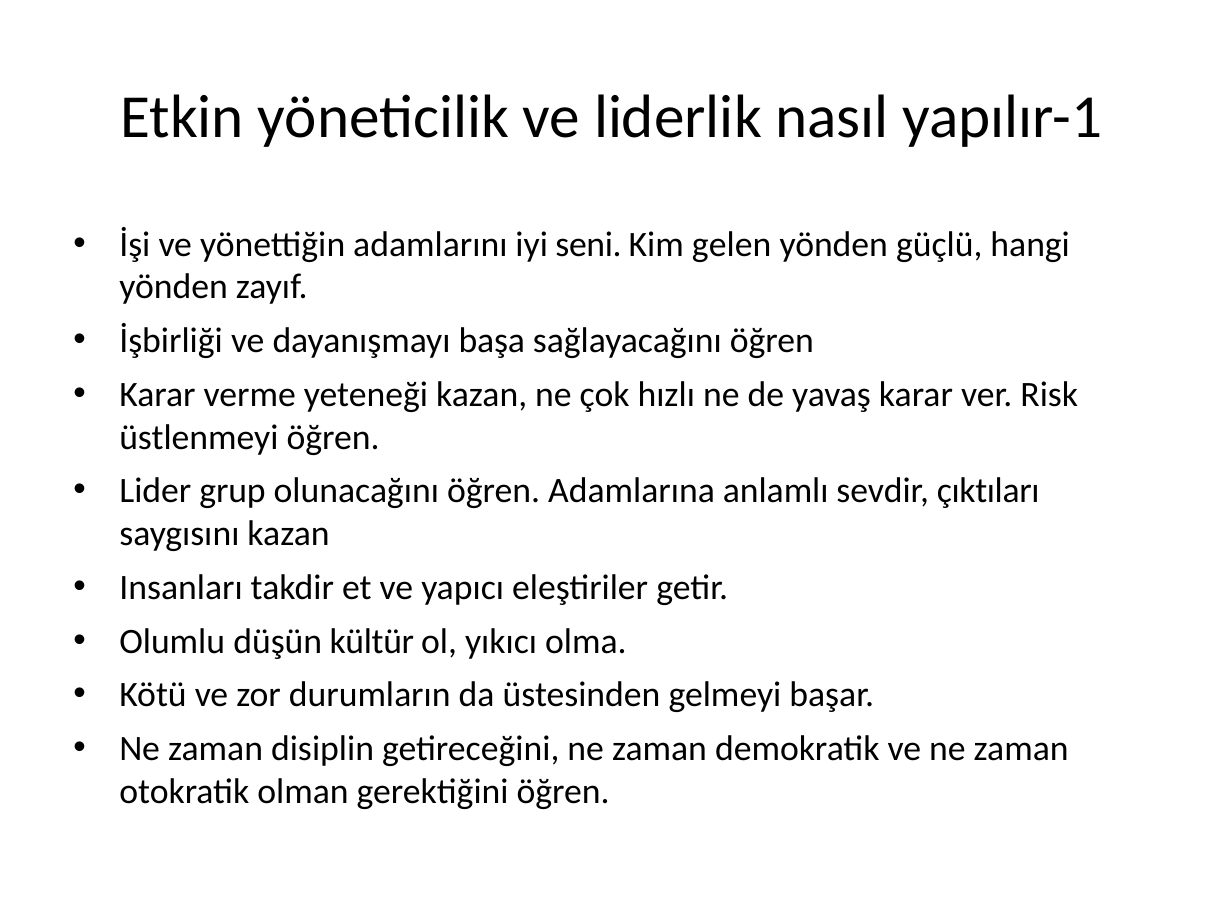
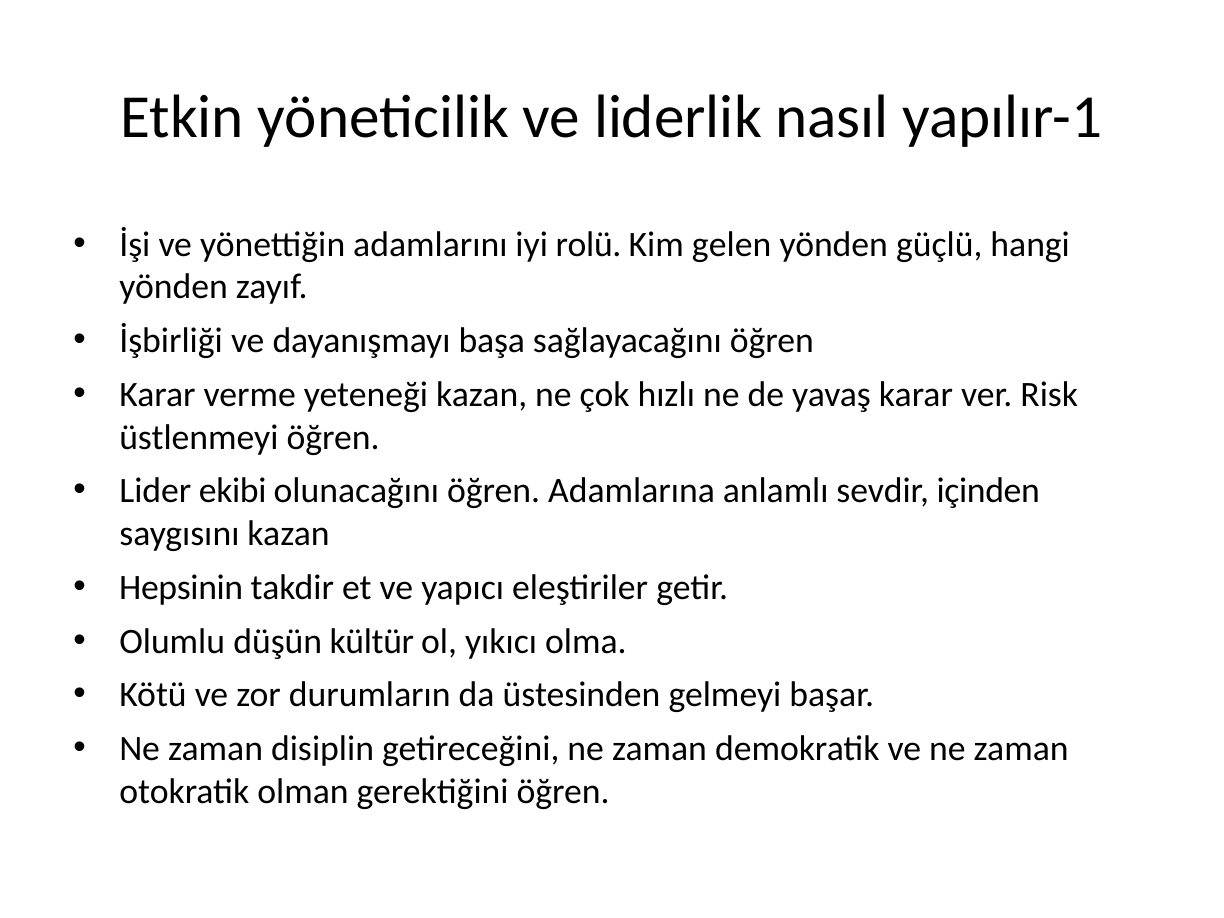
seni: seni -> rolü
grup: grup -> ekibi
çıktıları: çıktıları -> içinden
Insanları: Insanları -> Hepsinin
